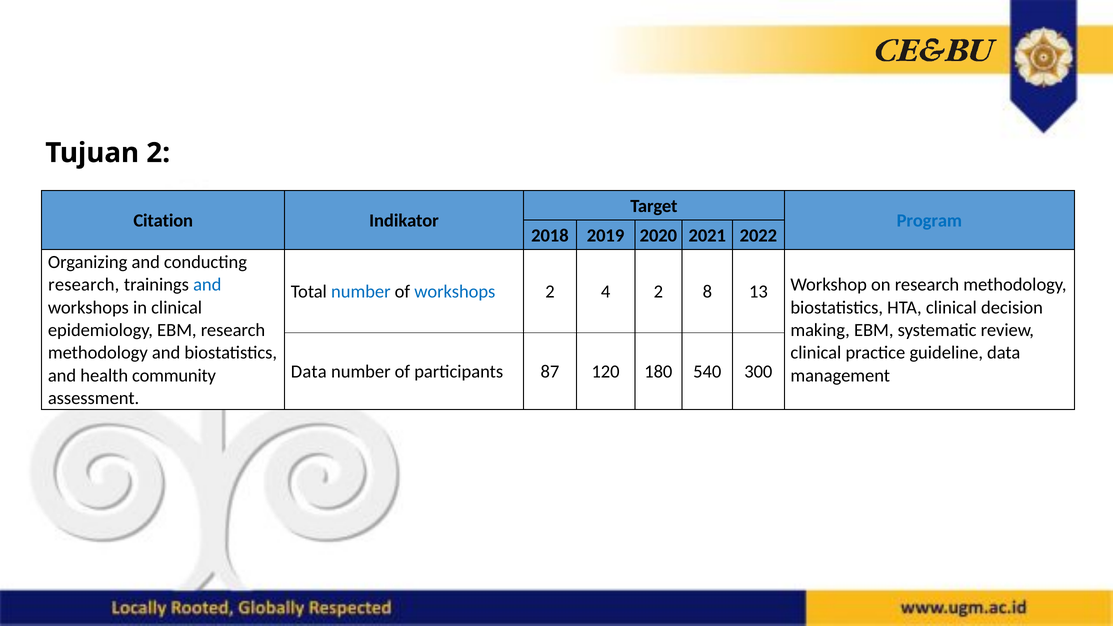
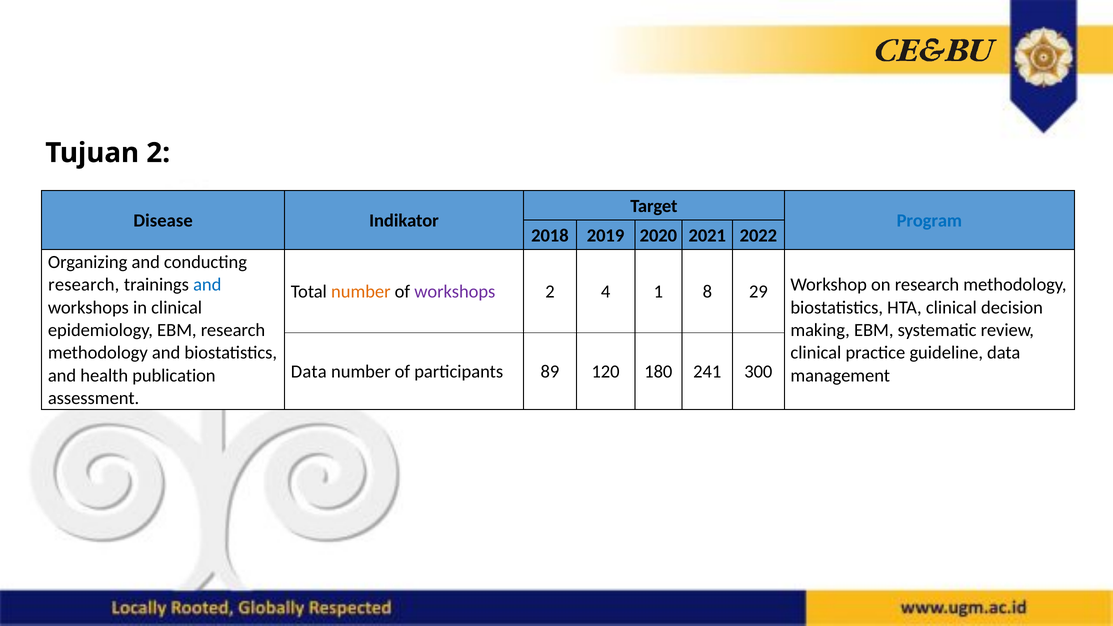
Citation: Citation -> Disease
number at (361, 292) colour: blue -> orange
workshops at (455, 292) colour: blue -> purple
4 2: 2 -> 1
13: 13 -> 29
87: 87 -> 89
540: 540 -> 241
community: community -> publication
